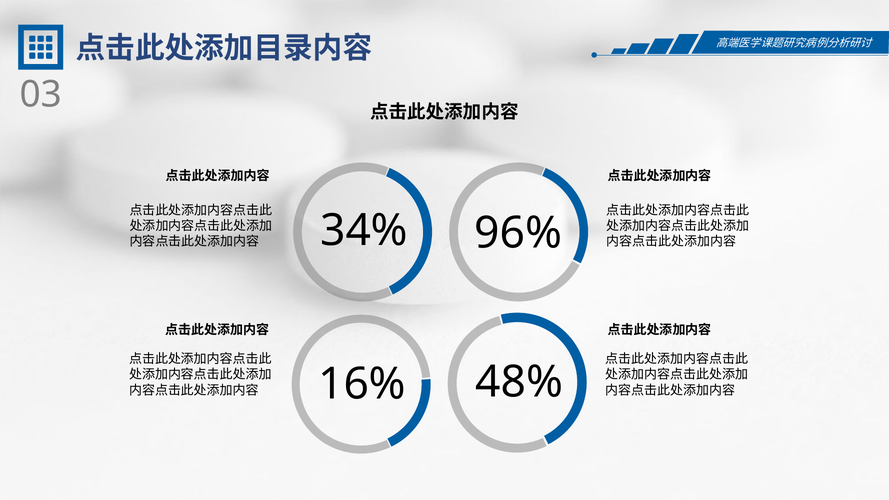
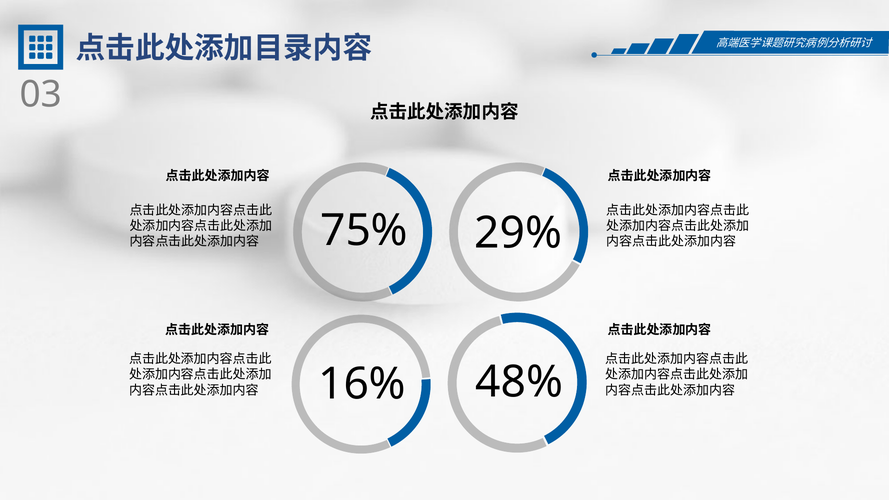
34%: 34% -> 75%
96%: 96% -> 29%
